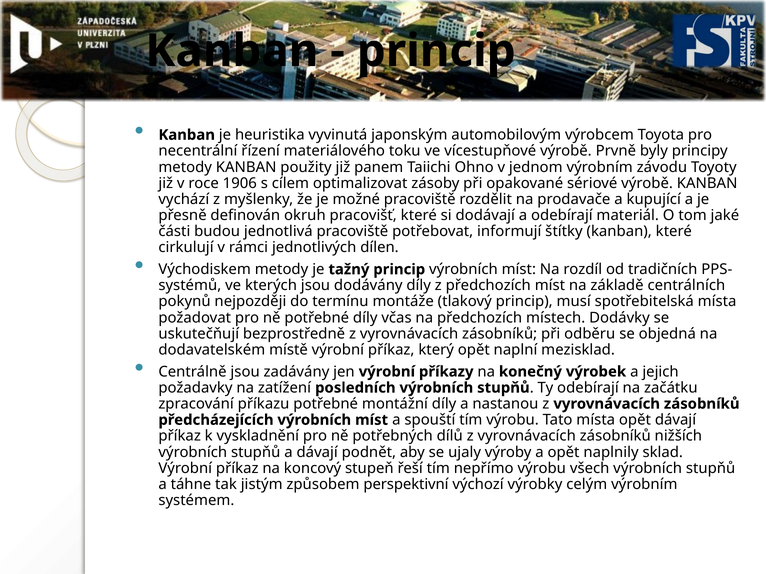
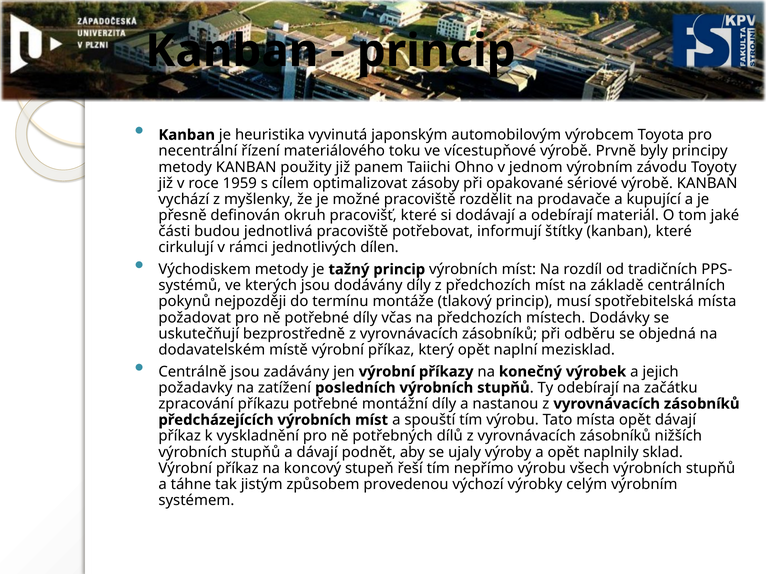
1906: 1906 -> 1959
perspektivní: perspektivní -> provedenou
